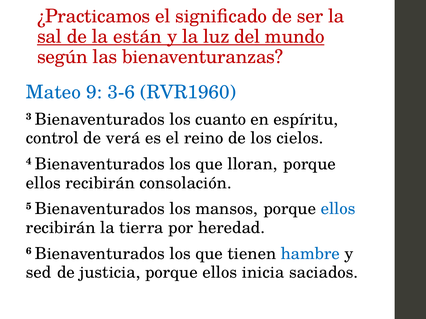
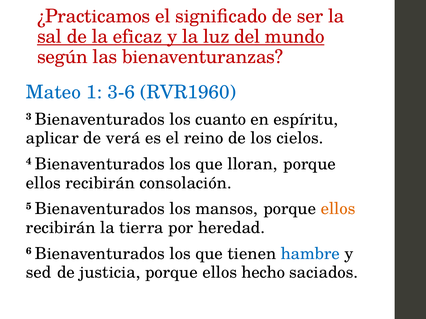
están: están -> eficaz
9: 9 -> 1
control: control -> aplicar
ellos at (338, 209) colour: blue -> orange
inicia: inicia -> hecho
